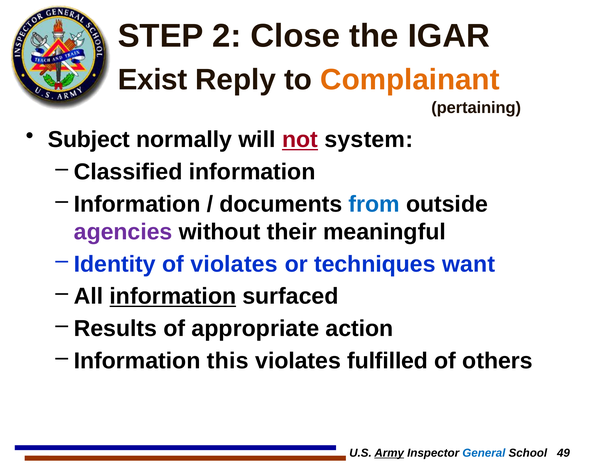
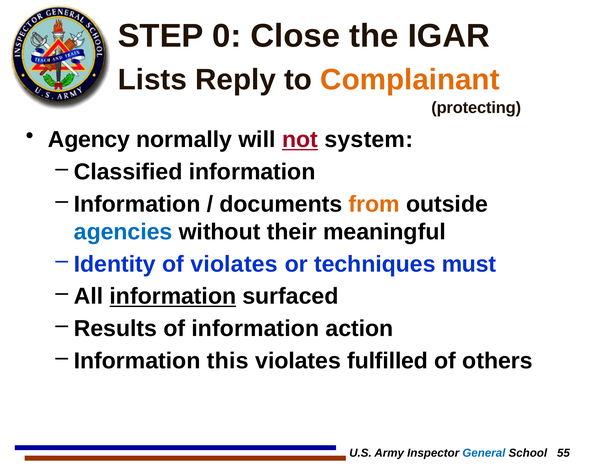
2: 2 -> 0
Exist: Exist -> Lists
pertaining: pertaining -> protecting
Subject: Subject -> Agency
from colour: blue -> orange
agencies colour: purple -> blue
want: want -> must
of appropriate: appropriate -> information
Army underline: present -> none
49: 49 -> 55
